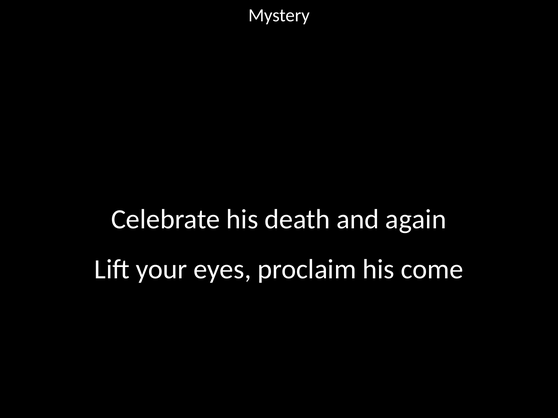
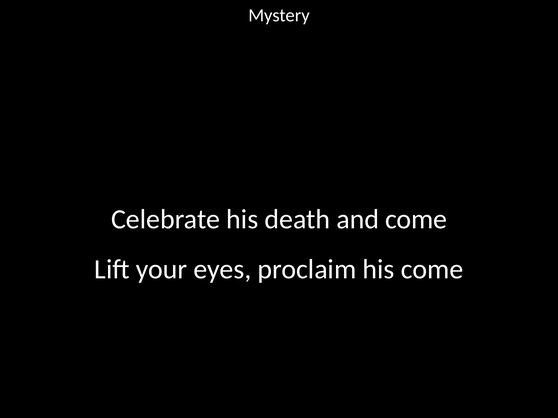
and again: again -> come
